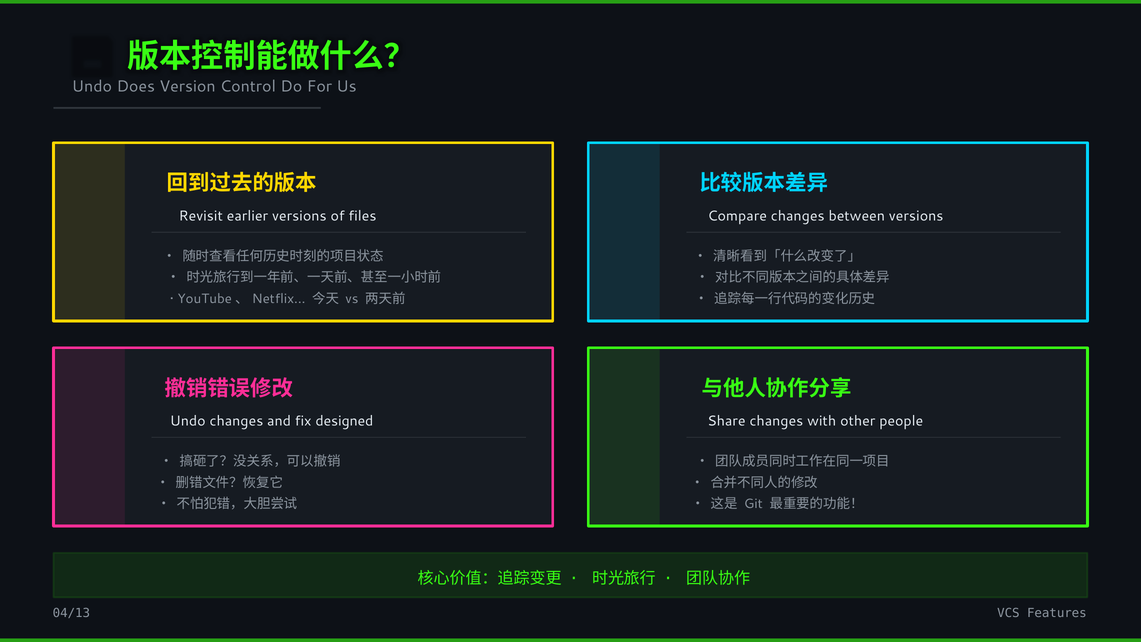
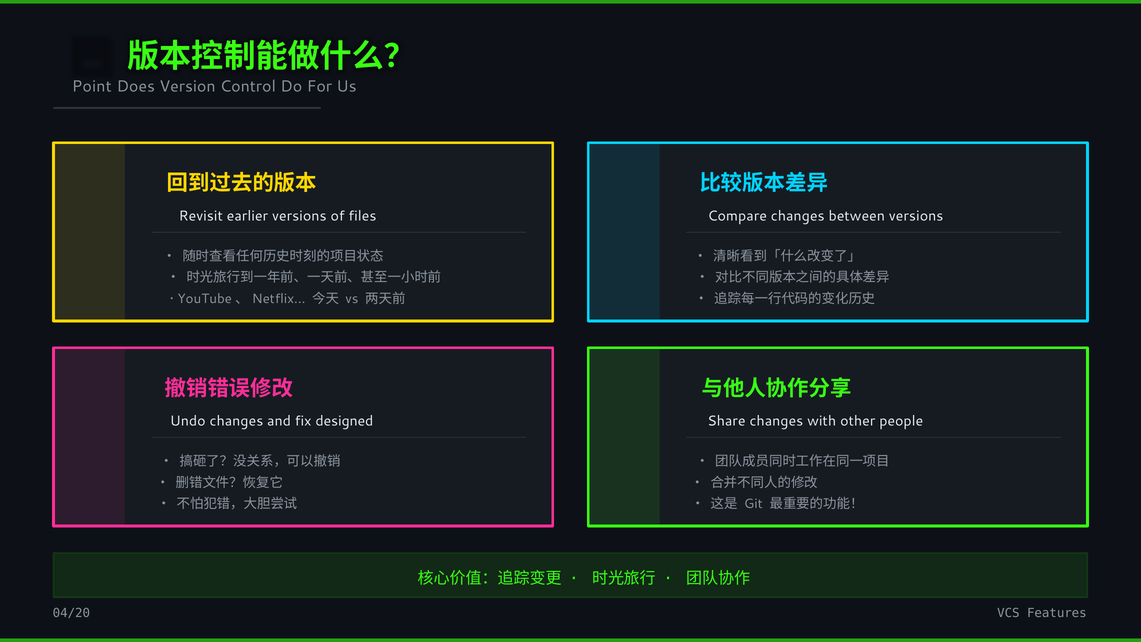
Undo at (92, 86): Undo -> Point
04/13: 04/13 -> 04/20
